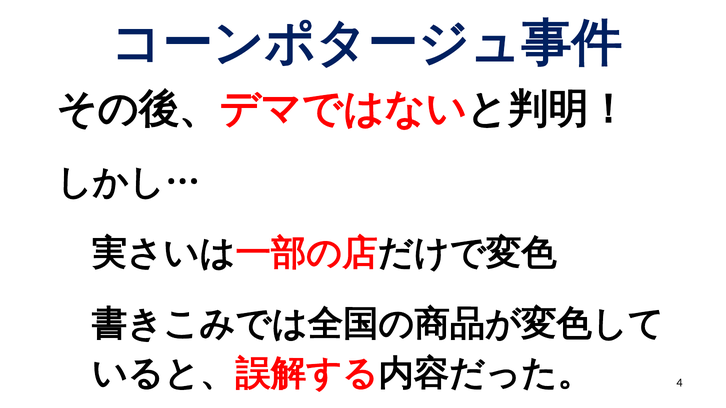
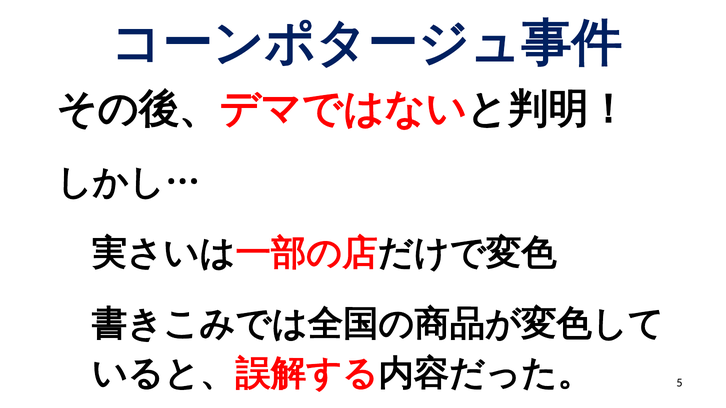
4: 4 -> 5
